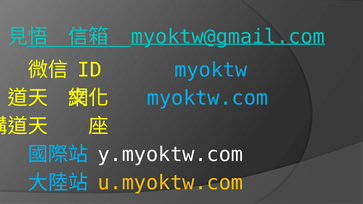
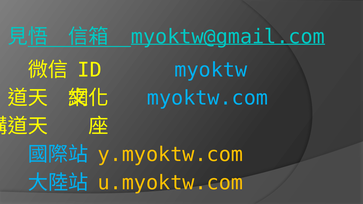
y.myoktw.com colour: white -> yellow
